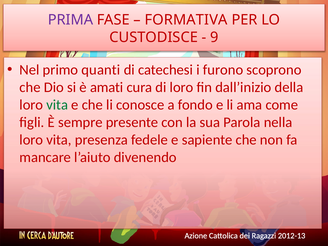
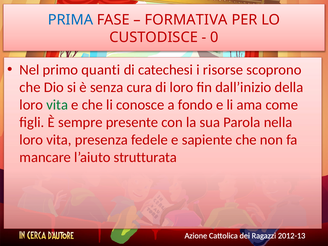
PRIMA colour: purple -> blue
9: 9 -> 0
furono: furono -> risorse
amati: amati -> senza
divenendo: divenendo -> strutturata
